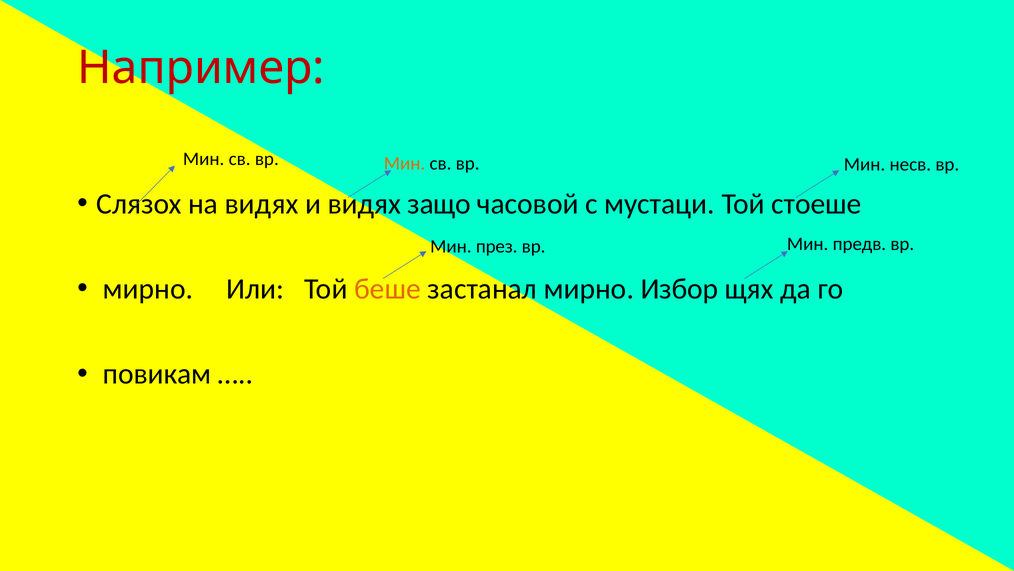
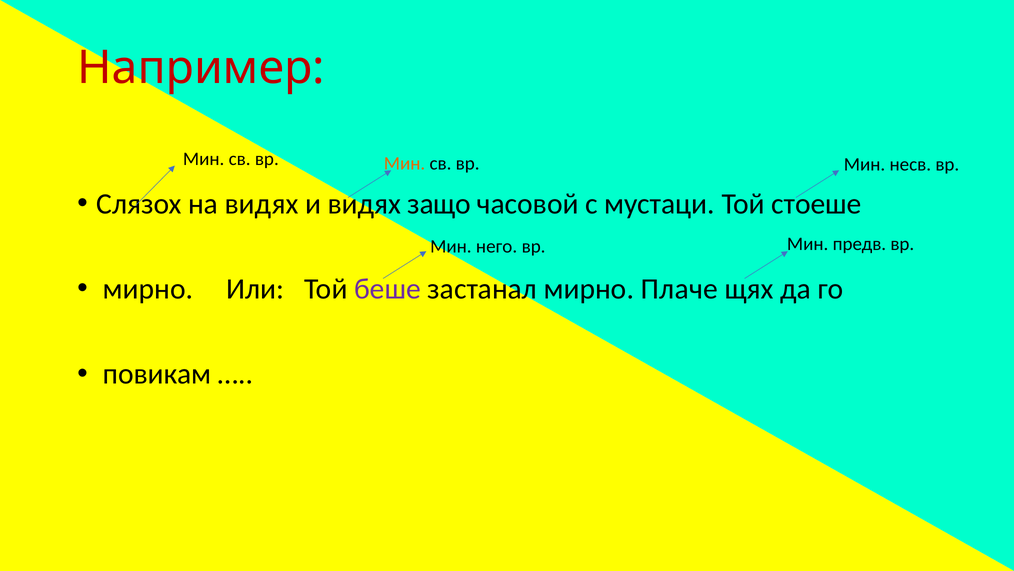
през: през -> него
беше colour: orange -> purple
Избор: Избор -> Плаче
